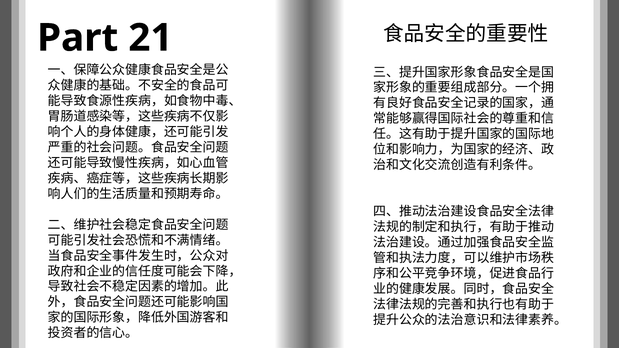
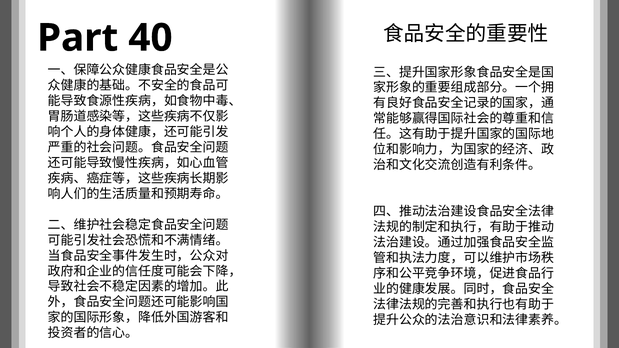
21: 21 -> 40
